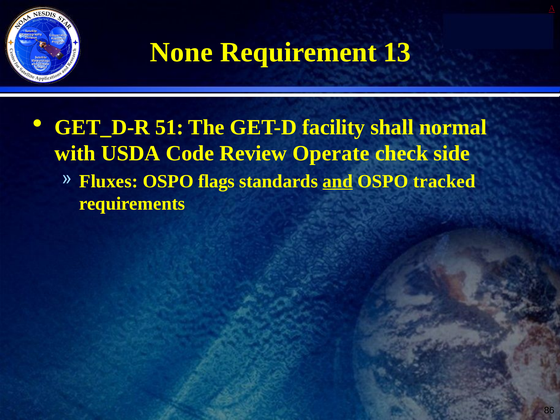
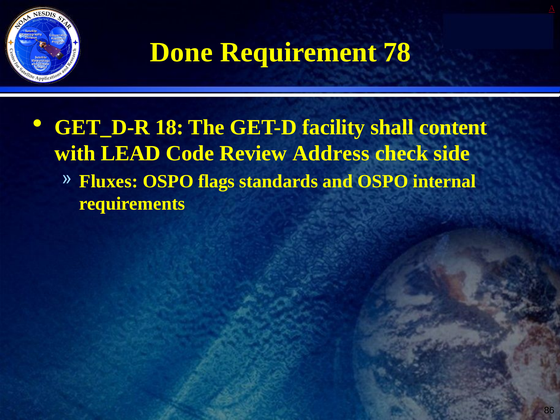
None: None -> Done
13: 13 -> 78
51: 51 -> 18
normal: normal -> content
USDA: USDA -> LEAD
Operate: Operate -> Address
and underline: present -> none
tracked: tracked -> internal
